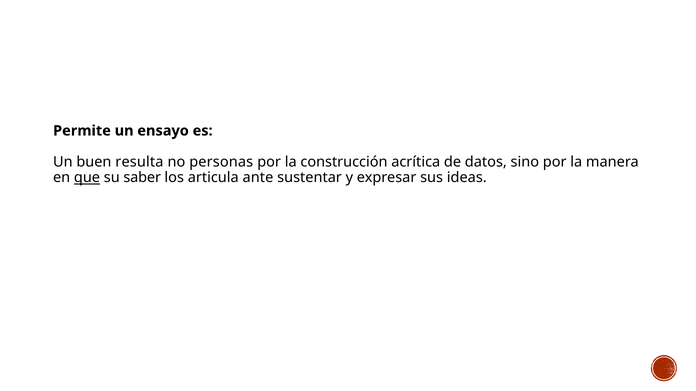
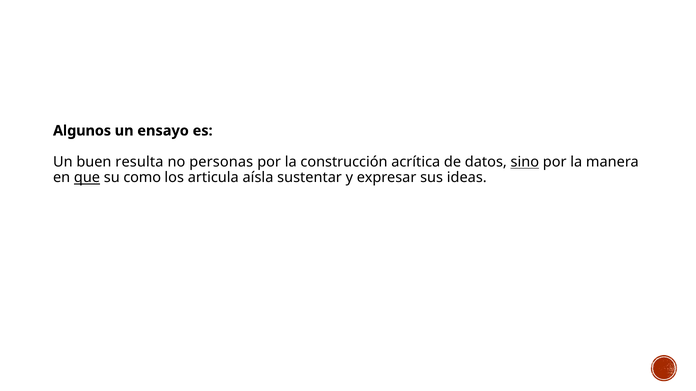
Permite: Permite -> Algunos
sino underline: none -> present
saber: saber -> como
ante: ante -> aísla
